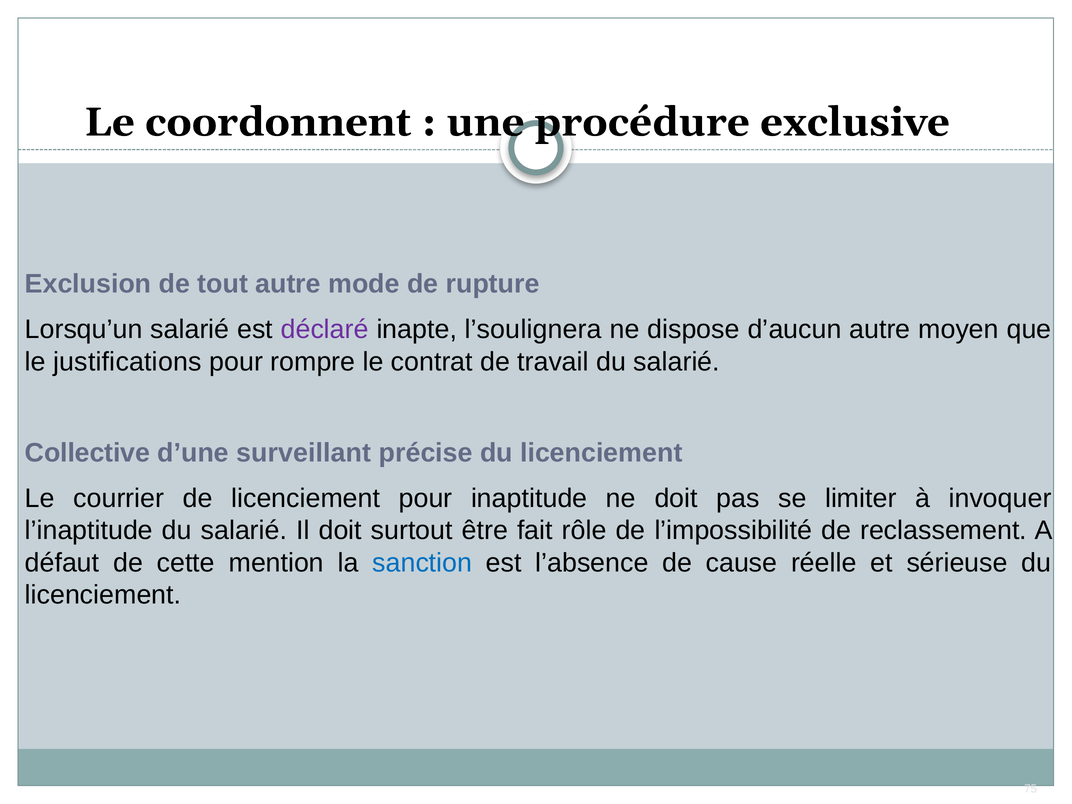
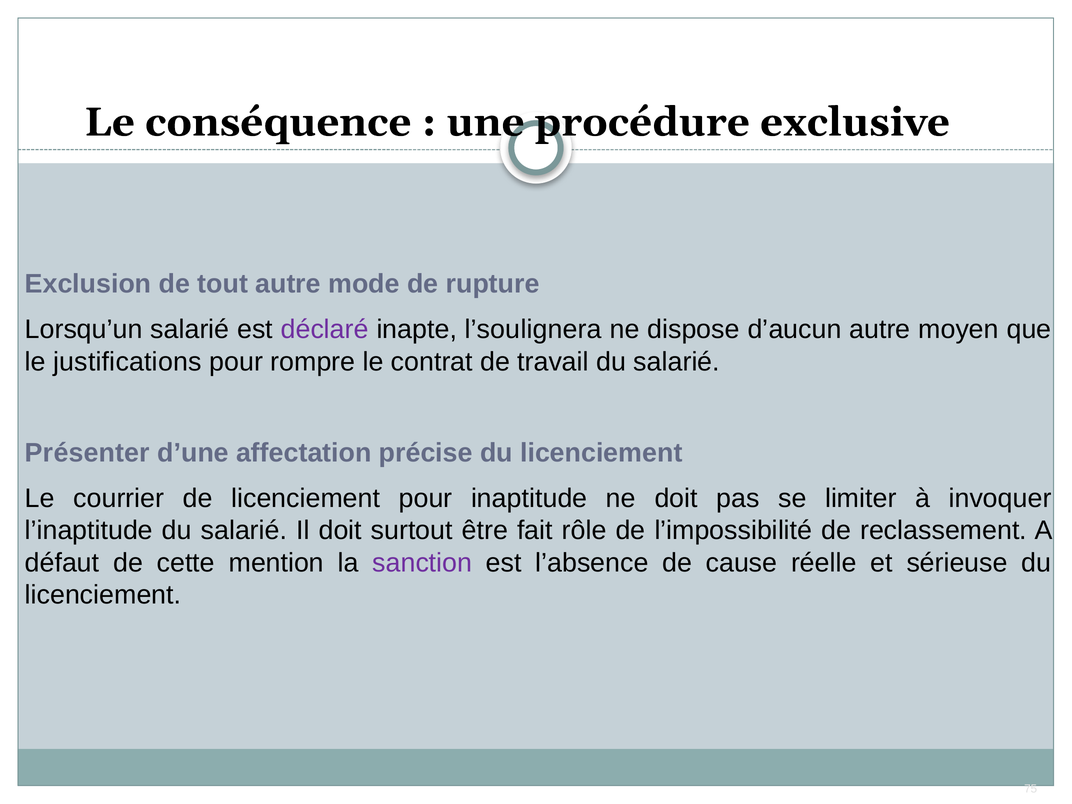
coordonnent: coordonnent -> conséquence
Collective: Collective -> Présenter
surveillant: surveillant -> affectation
sanction colour: blue -> purple
